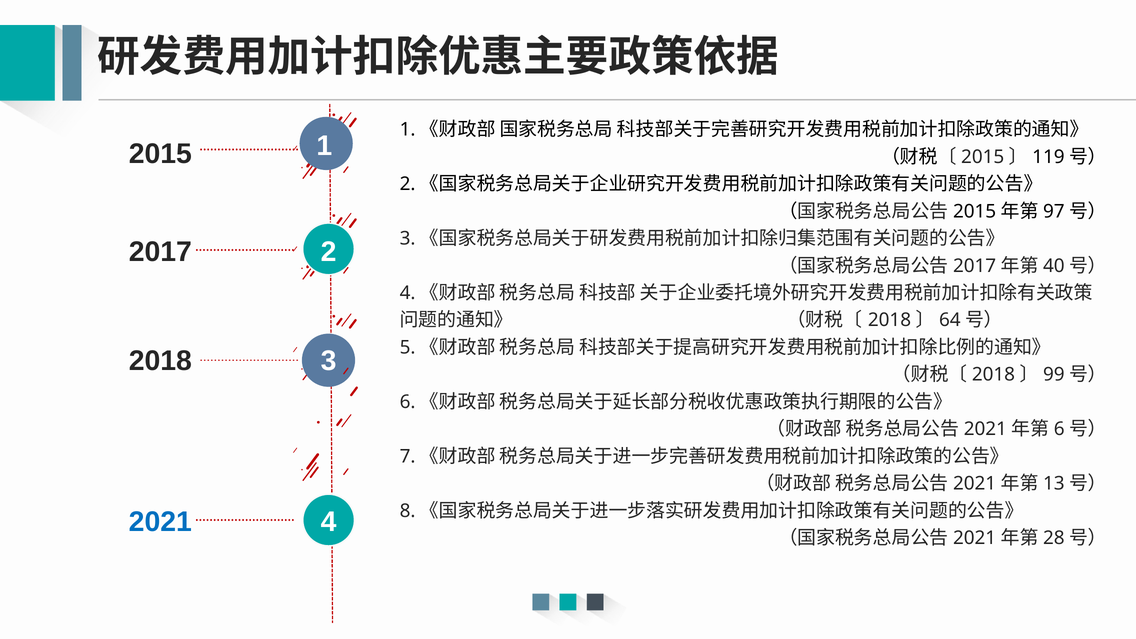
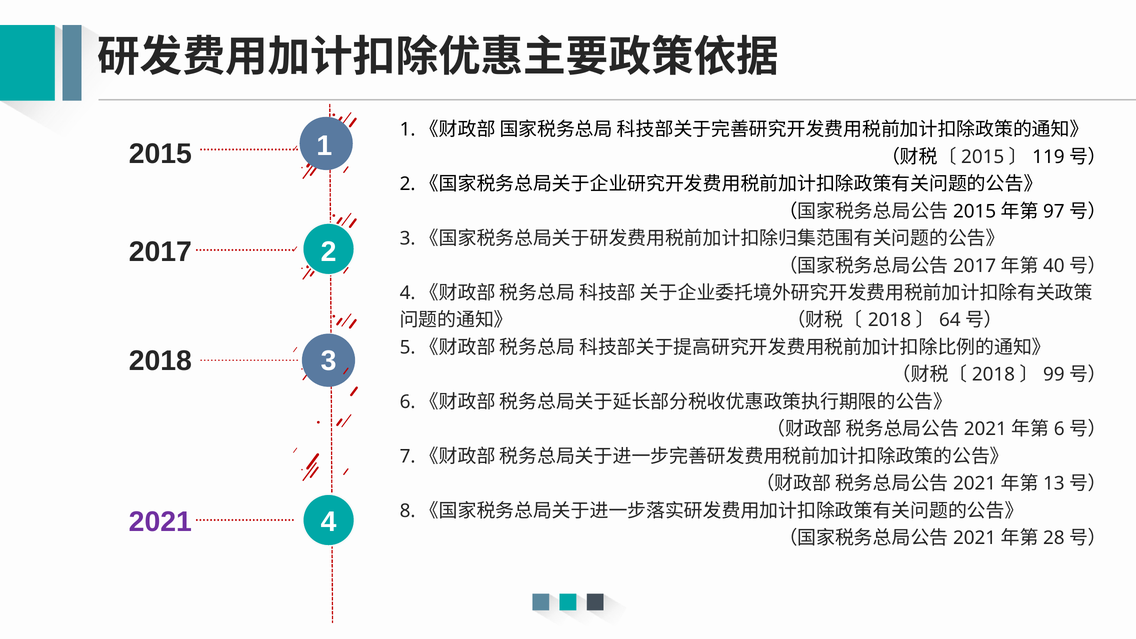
2021 colour: blue -> purple
